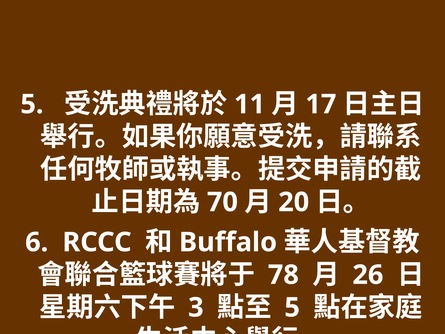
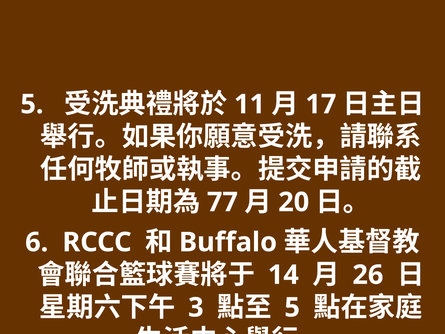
70: 70 -> 77
78: 78 -> 14
